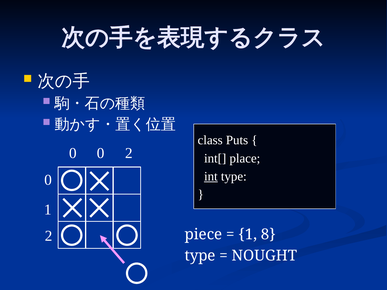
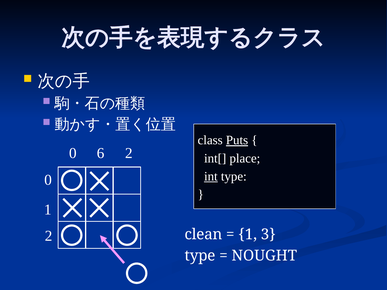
Puts underline: none -> present
0 0: 0 -> 6
piece: piece -> clean
8: 8 -> 3
